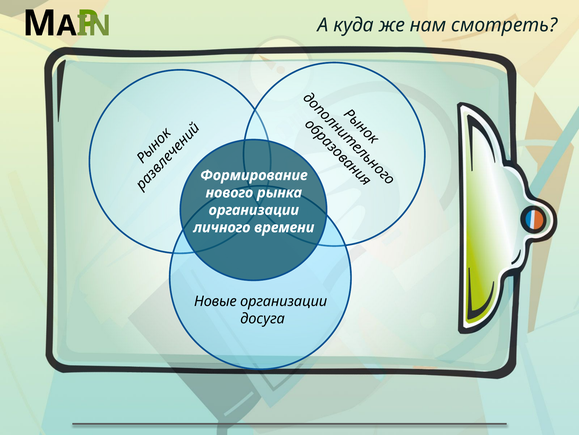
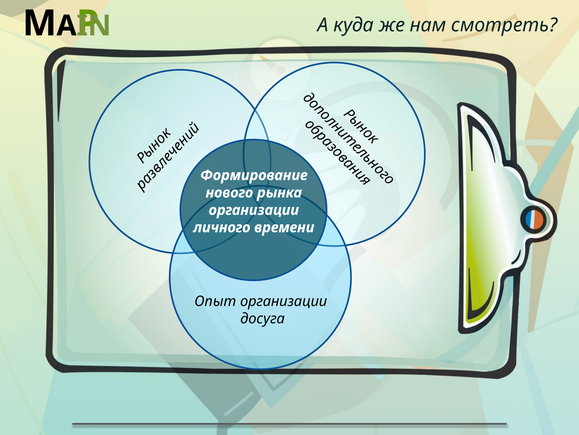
Новые: Новые -> Опыт
